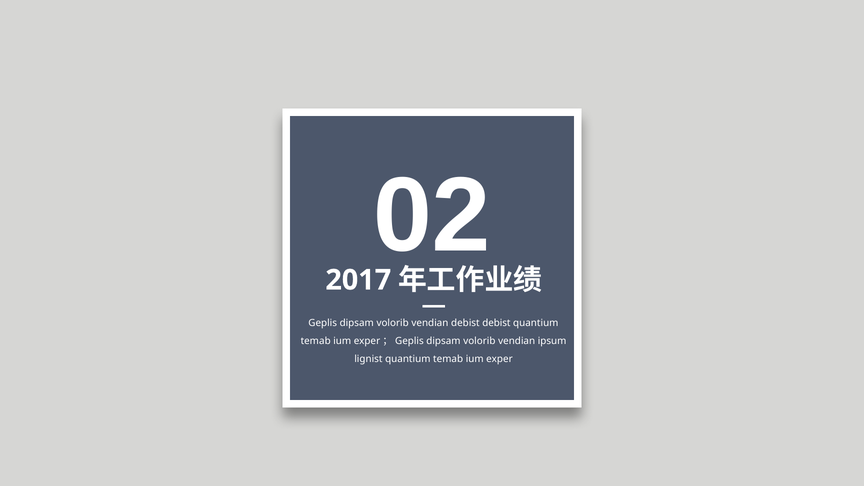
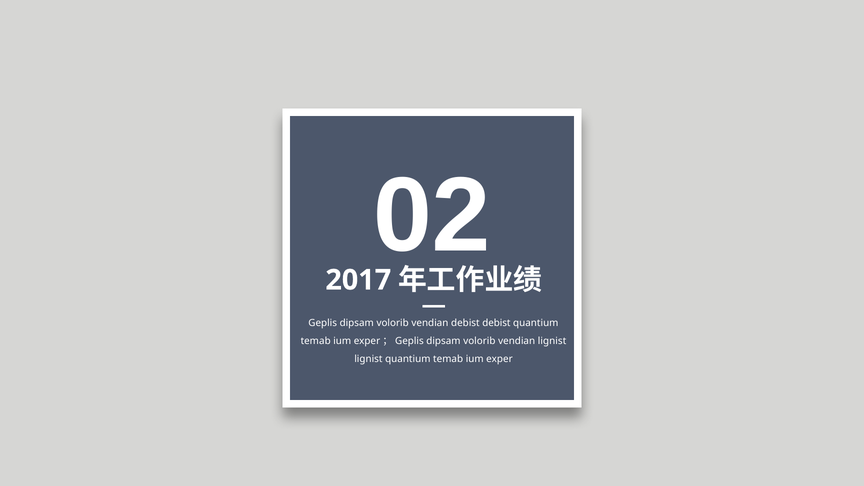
vendian ipsum: ipsum -> lignist
